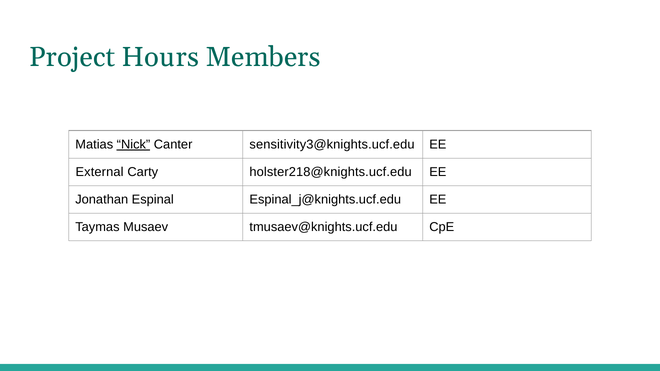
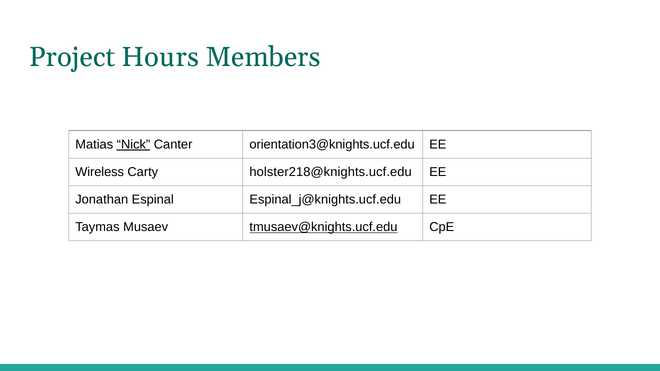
sensitivity3@knights.ucf.edu: sensitivity3@knights.ucf.edu -> orientation3@knights.ucf.edu
External: External -> Wireless
tmusaev@knights.ucf.edu underline: none -> present
